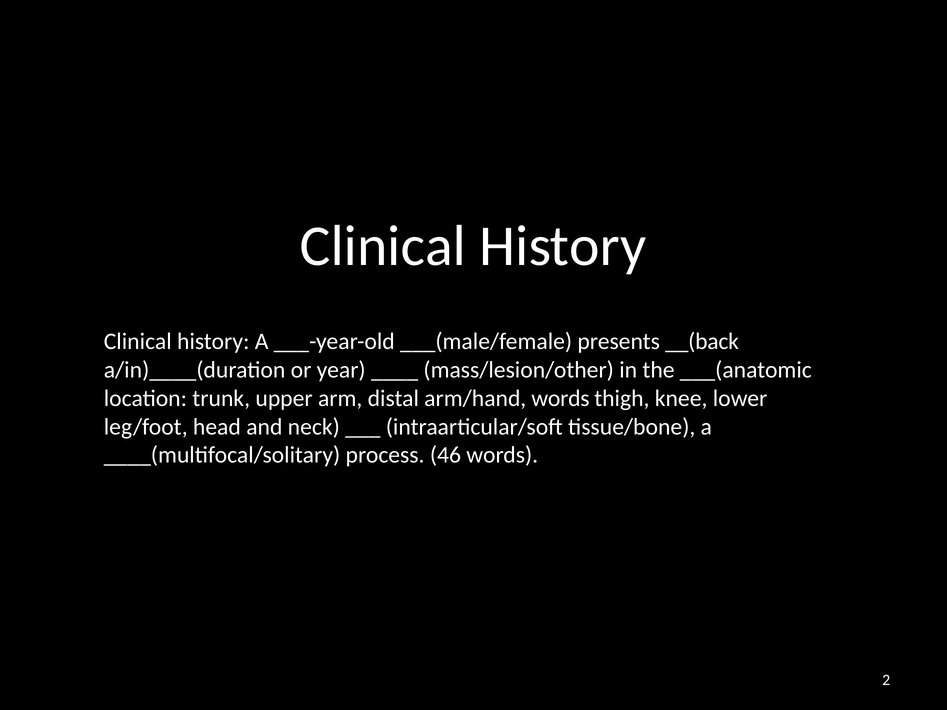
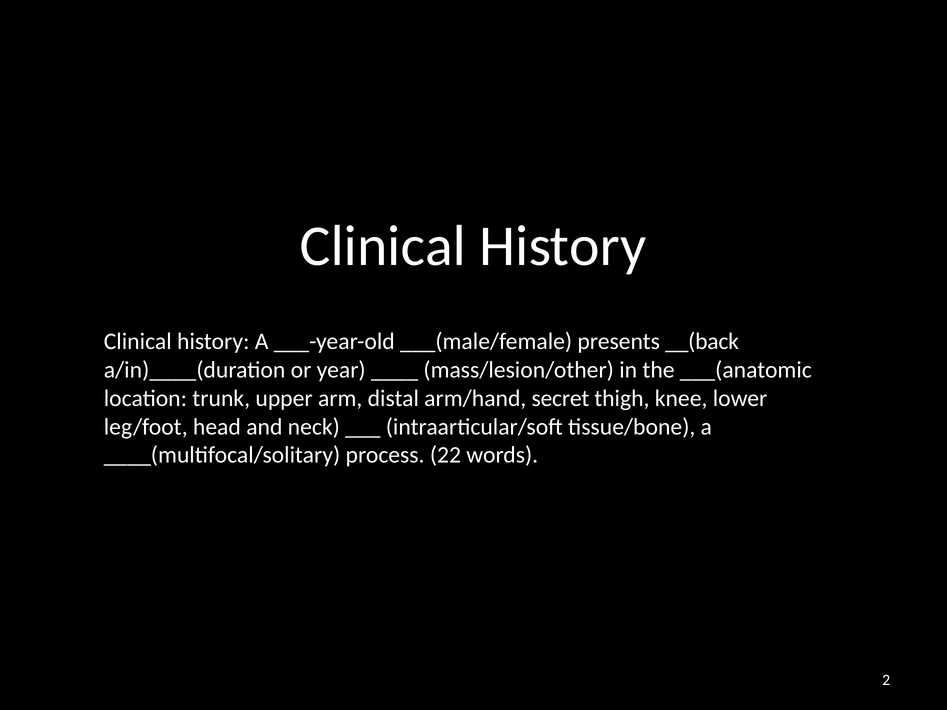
arm/hand words: words -> secret
46: 46 -> 22
